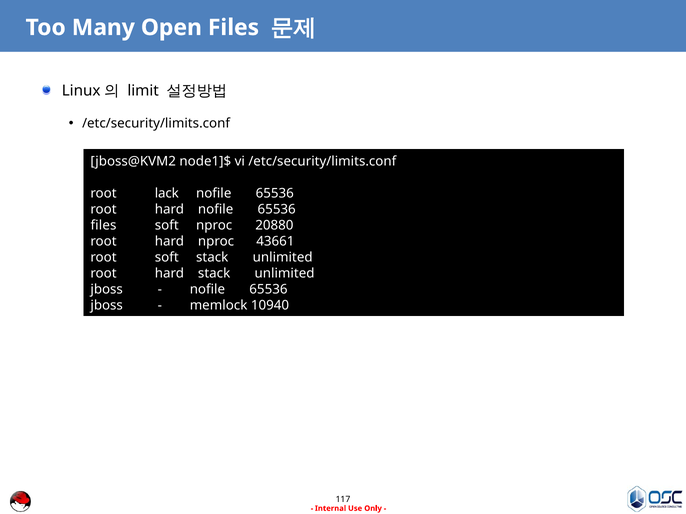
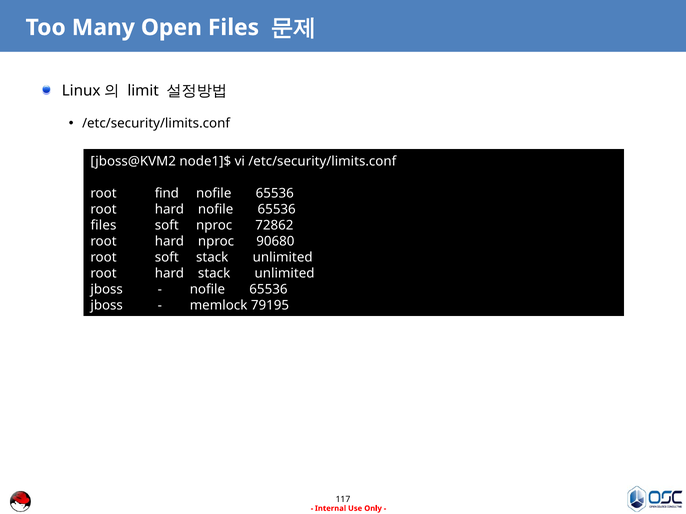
lack: lack -> find
20880: 20880 -> 72862
43661: 43661 -> 90680
10940: 10940 -> 79195
